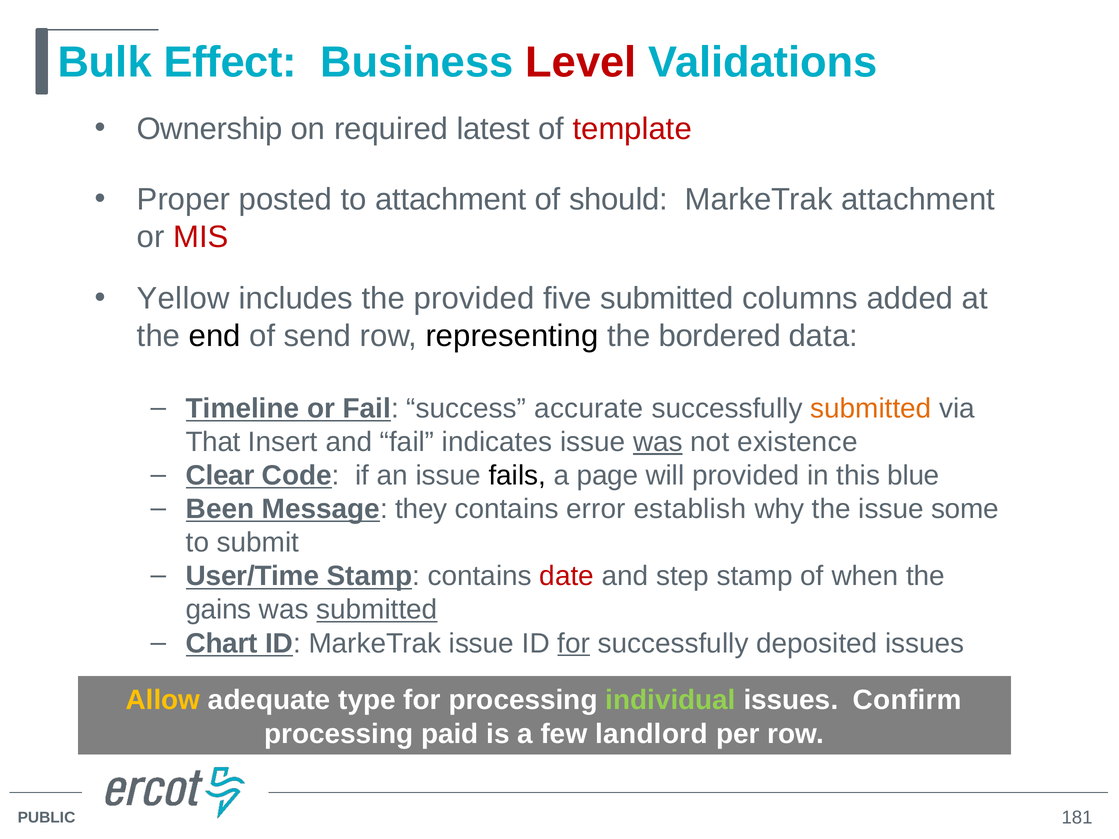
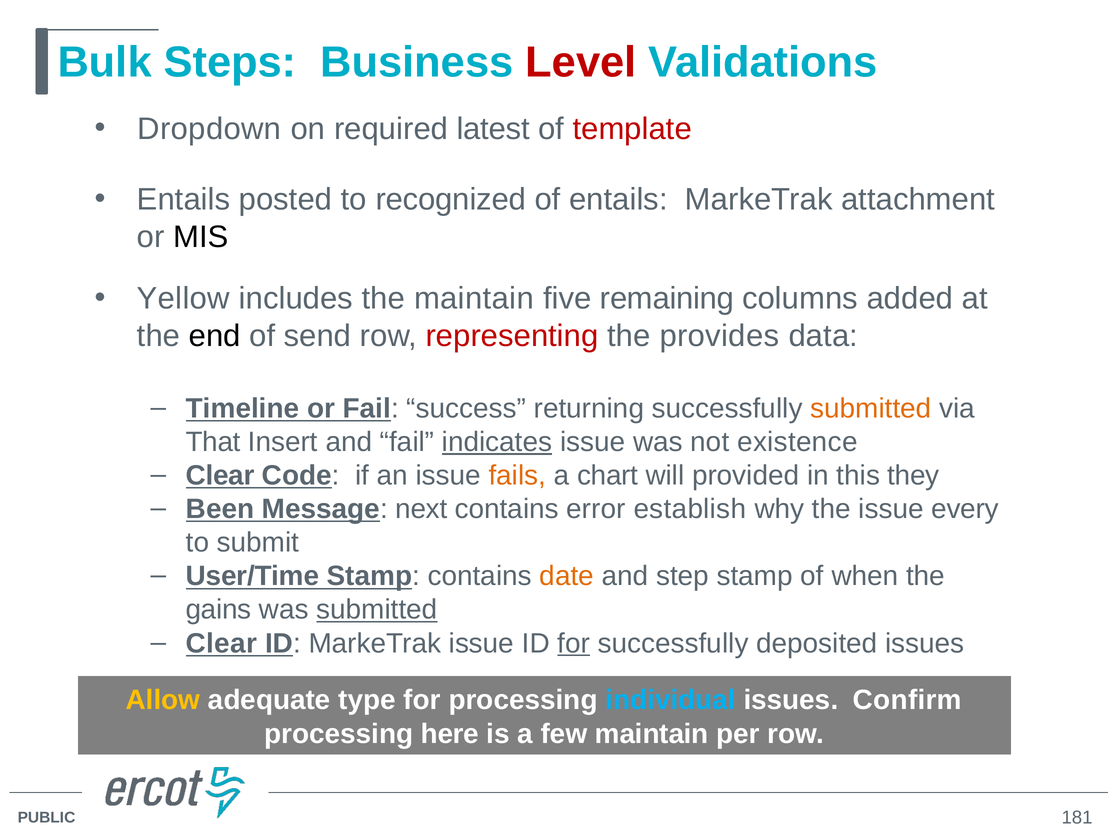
Effect: Effect -> Steps
Ownership: Ownership -> Dropdown
Proper at (184, 200): Proper -> Entails
to attachment: attachment -> recognized
of should: should -> entails
MIS colour: red -> black
the provided: provided -> maintain
five submitted: submitted -> remaining
representing colour: black -> red
bordered: bordered -> provides
accurate: accurate -> returning
indicates underline: none -> present
was at (658, 442) underline: present -> none
fails colour: black -> orange
page: page -> chart
blue: blue -> they
they: they -> next
some: some -> every
date colour: red -> orange
Chart at (222, 643): Chart -> Clear
individual colour: light green -> light blue
paid: paid -> here
few landlord: landlord -> maintain
